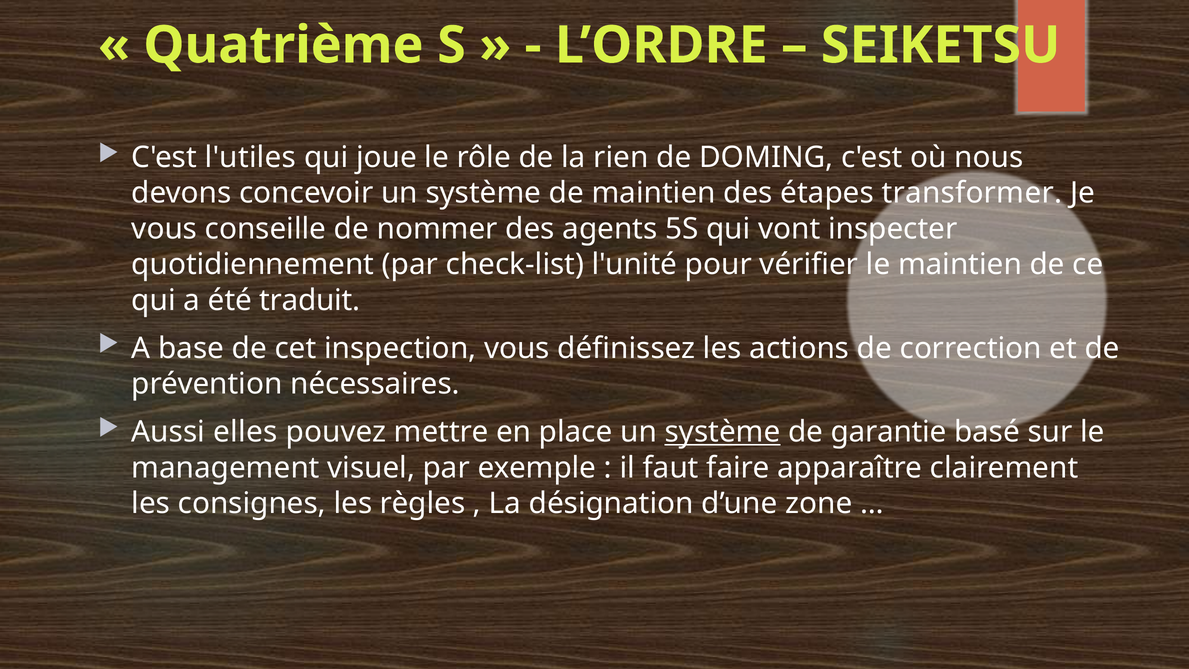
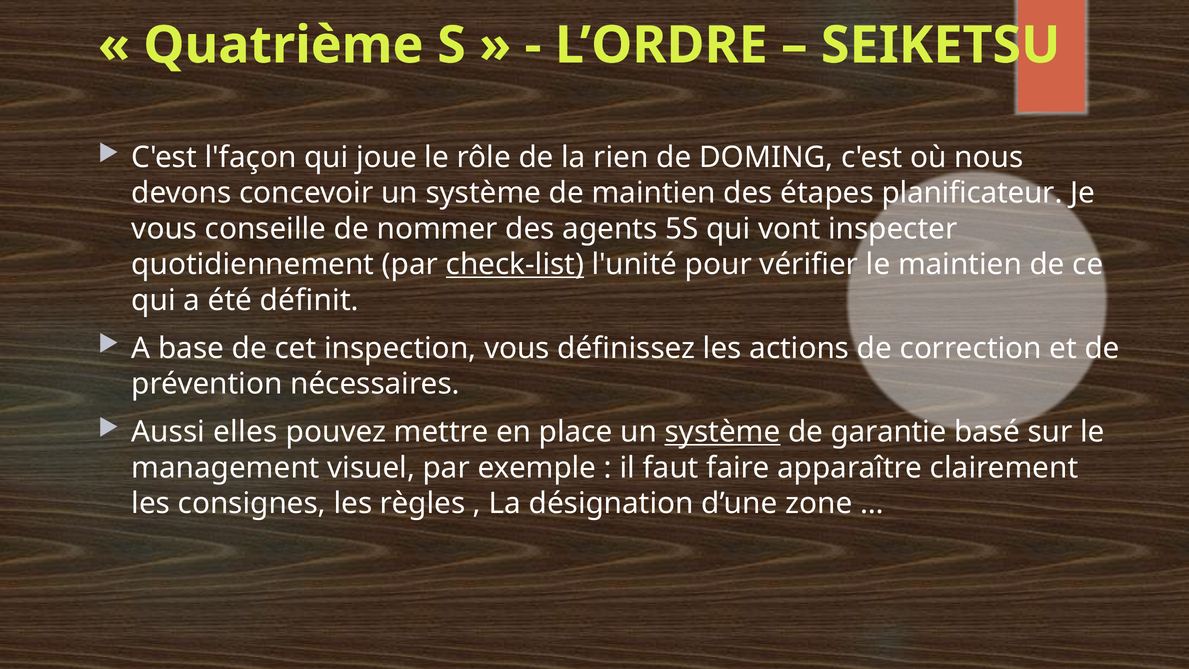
l'utiles: l'utiles -> l'façon
transformer: transformer -> planificateur
check-list underline: none -> present
traduit: traduit -> définit
